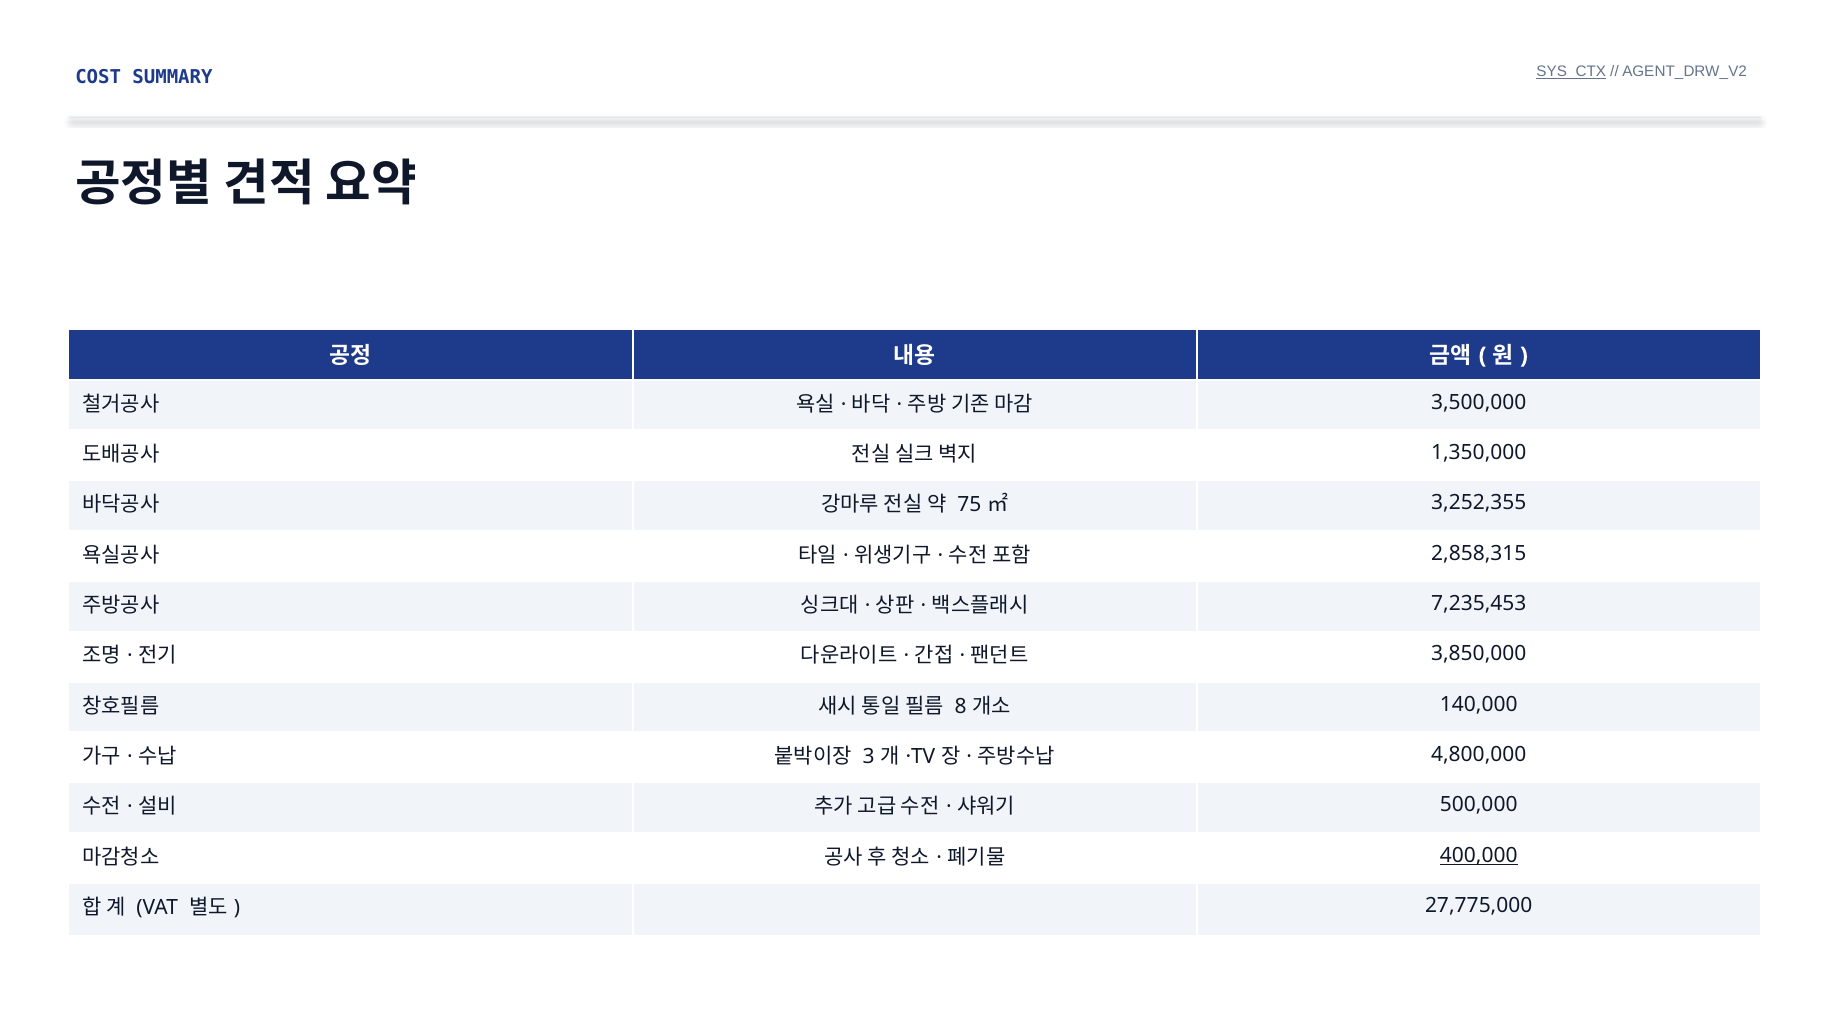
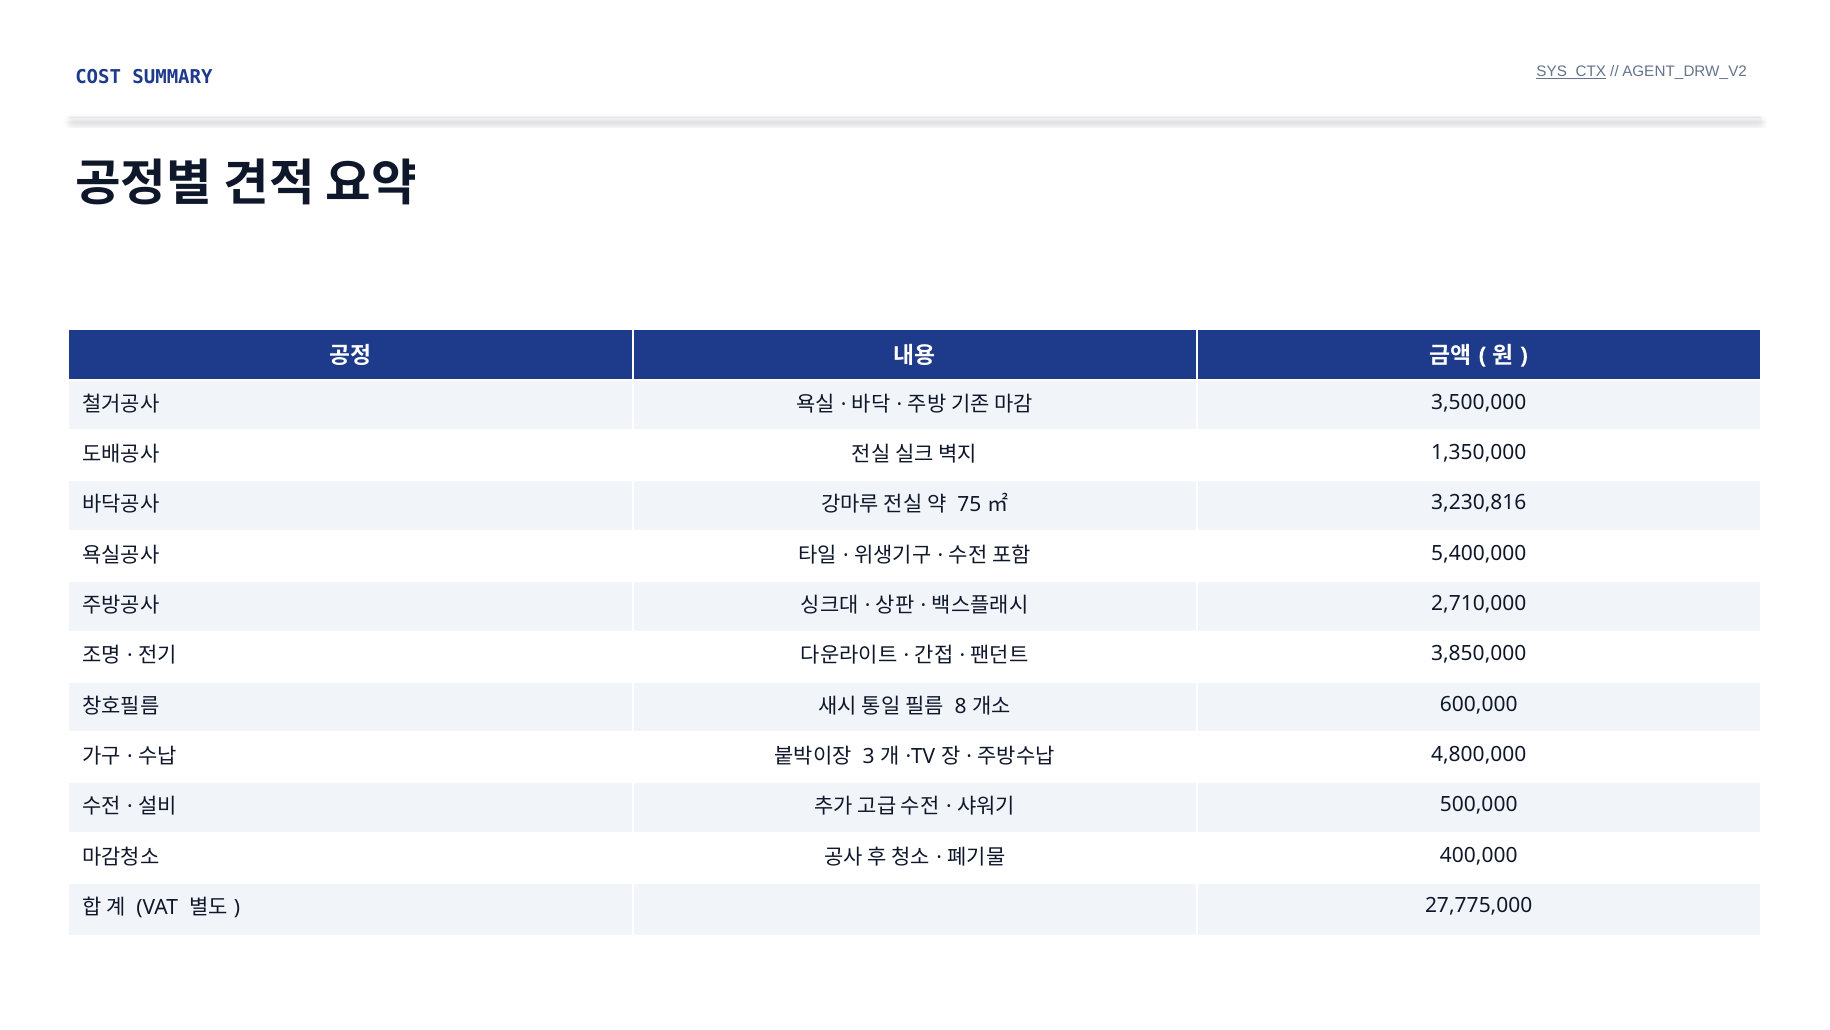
3,252,355: 3,252,355 -> 3,230,816
2,858,315: 2,858,315 -> 5,400,000
7,235,453: 7,235,453 -> 2,710,000
140,000: 140,000 -> 600,000
400,000 underline: present -> none
